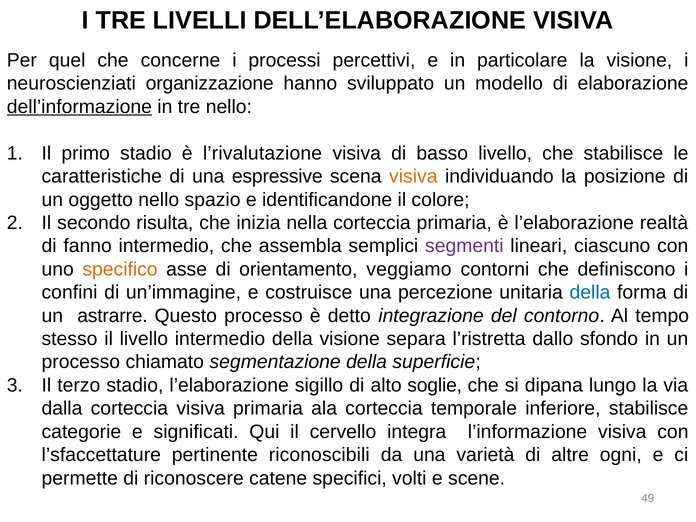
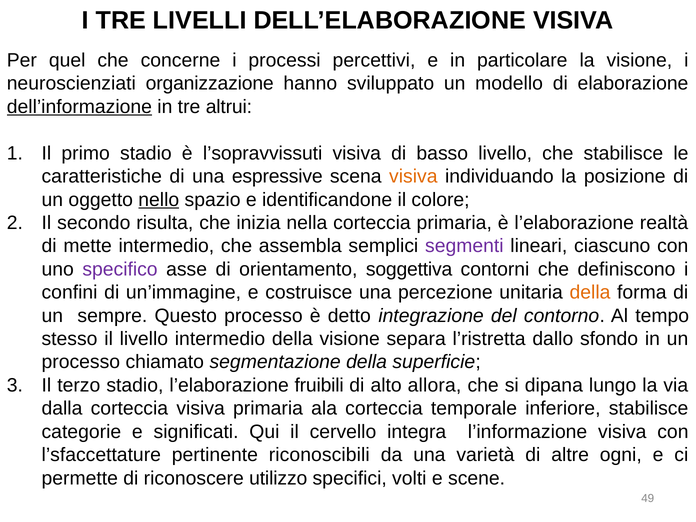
tre nello: nello -> altrui
l’rivalutazione: l’rivalutazione -> l’sopravvissuti
nello at (159, 200) underline: none -> present
fanno: fanno -> mette
specifico colour: orange -> purple
veggiamo: veggiamo -> soggettiva
della at (590, 292) colour: blue -> orange
astrarre: astrarre -> sempre
sigillo: sigillo -> fruibili
soglie: soglie -> allora
catene: catene -> utilizzo
